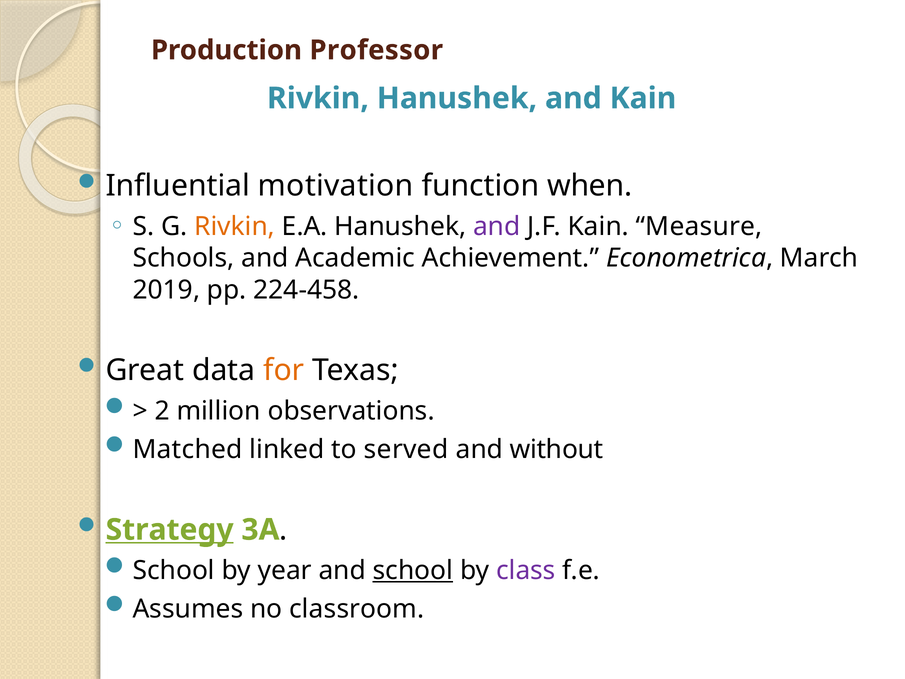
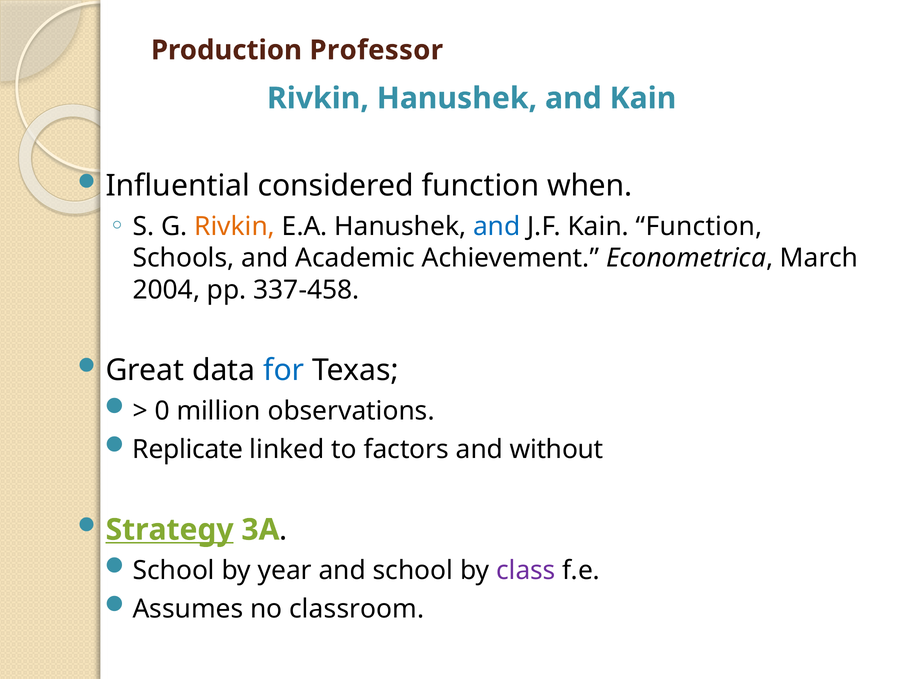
motivation: motivation -> considered
and at (497, 226) colour: purple -> blue
Kain Measure: Measure -> Function
2019: 2019 -> 2004
224-458: 224-458 -> 337-458
for colour: orange -> blue
2: 2 -> 0
Matched: Matched -> Replicate
served: served -> factors
school at (413, 570) underline: present -> none
